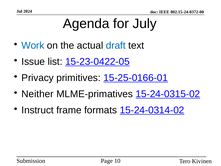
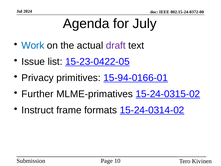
draft colour: blue -> purple
15-25-0166-01: 15-25-0166-01 -> 15-94-0166-01
Neither: Neither -> Further
